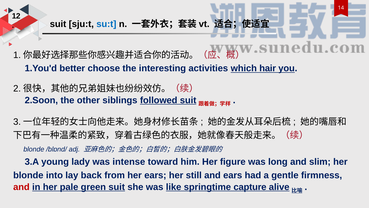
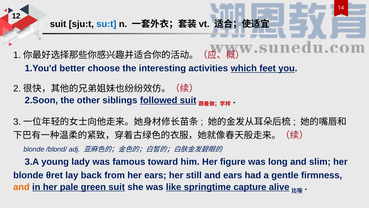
hair: hair -> feet
intense: intense -> famous
into: into -> θret
and at (21, 187) colour: red -> orange
